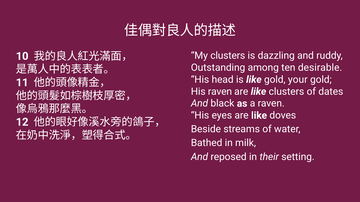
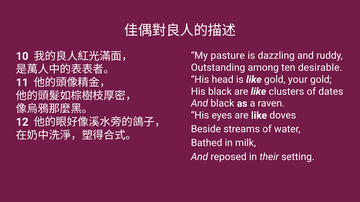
My clusters: clusters -> pasture
His raven: raven -> black
